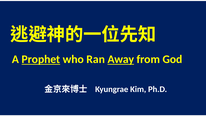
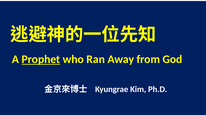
Away underline: present -> none
